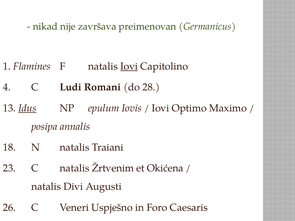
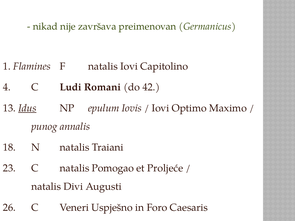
Iovi at (129, 66) underline: present -> none
28: 28 -> 42
posipa: posipa -> punog
Žrtvenim: Žrtvenim -> Pomogao
Okićena: Okićena -> Proljeće
